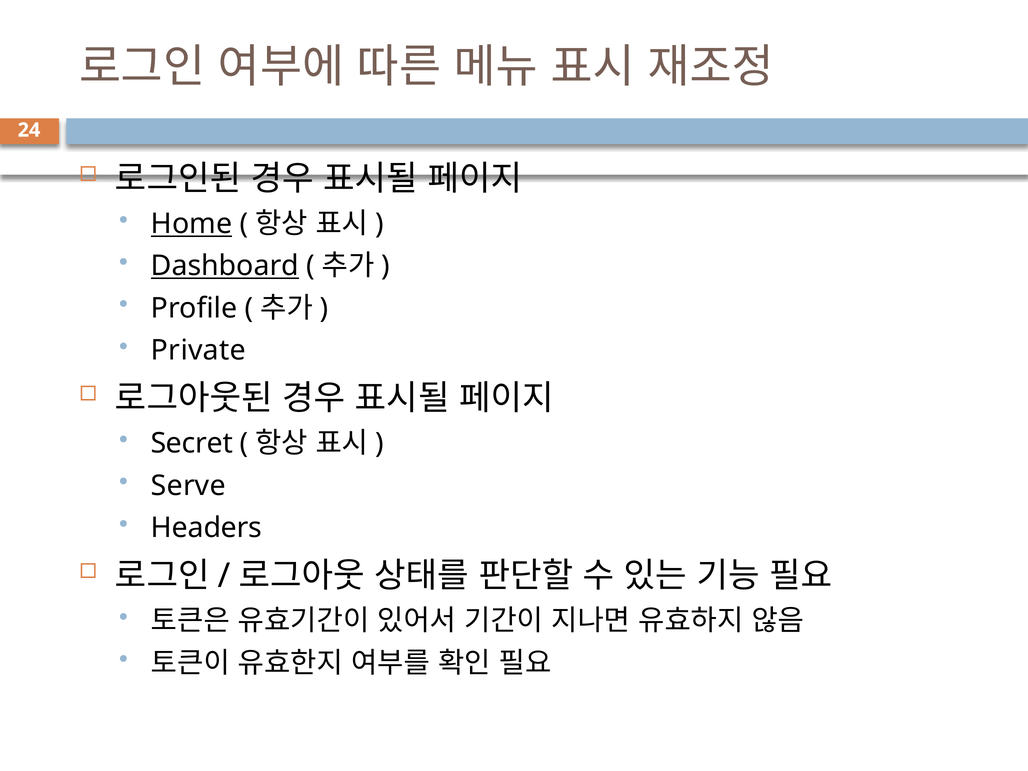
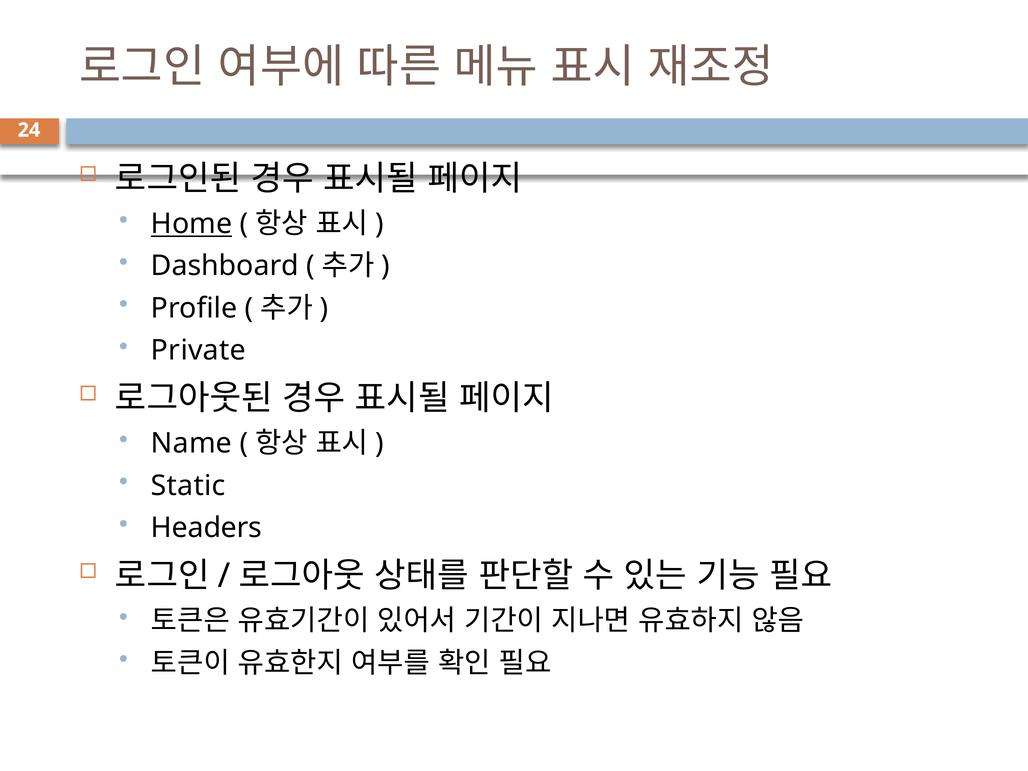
Dashboard underline: present -> none
Secret: Secret -> Name
Serve: Serve -> Static
